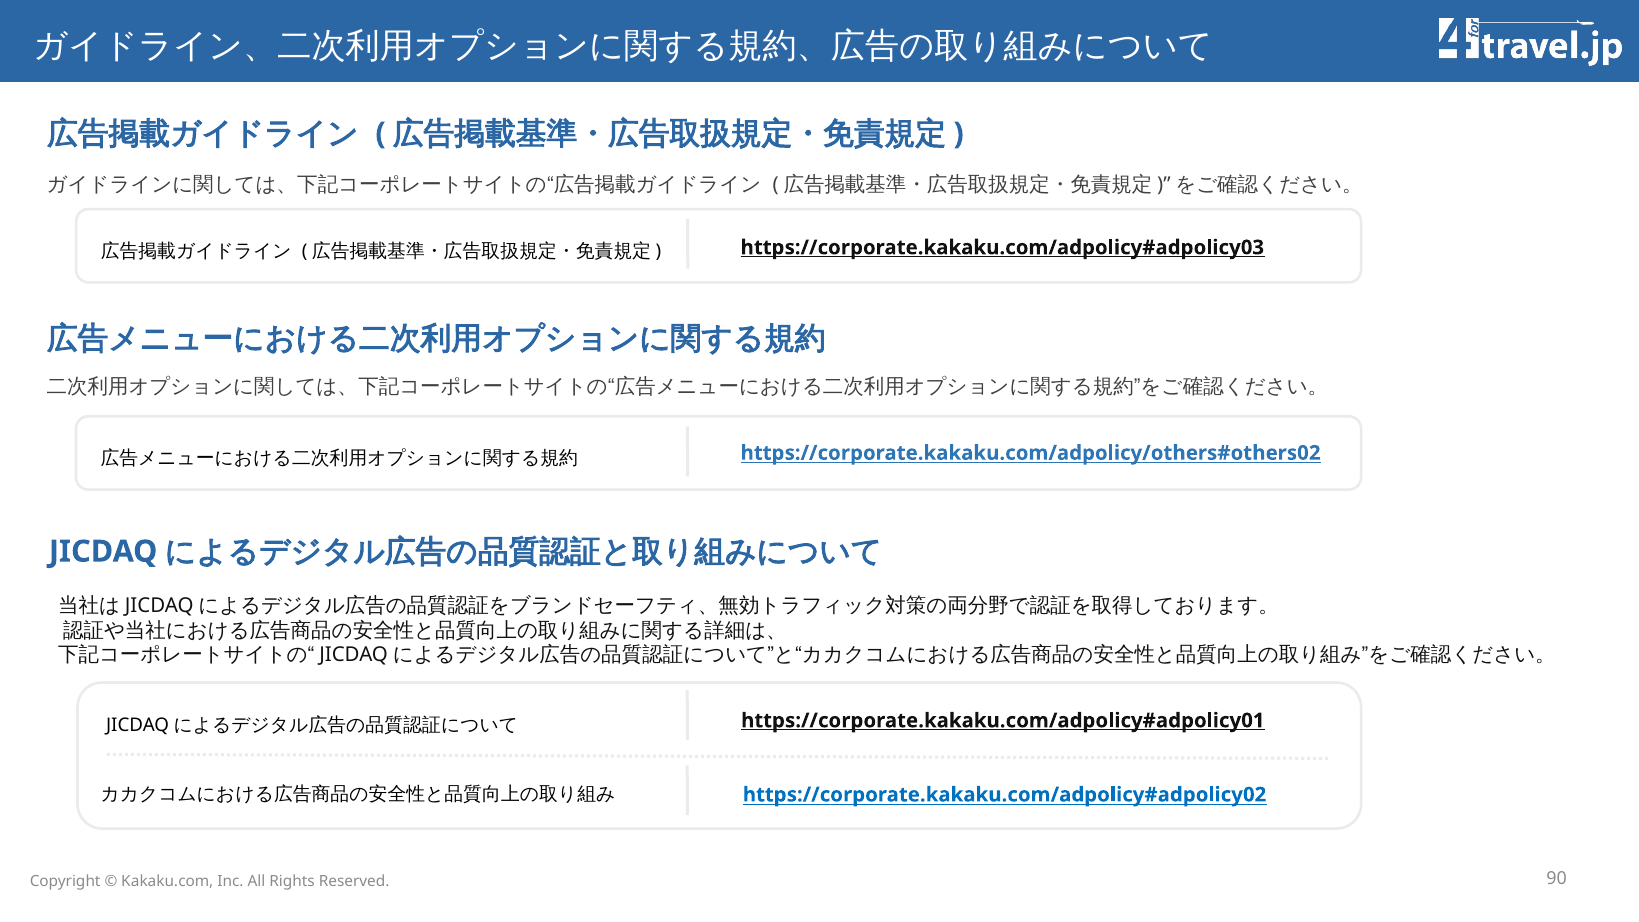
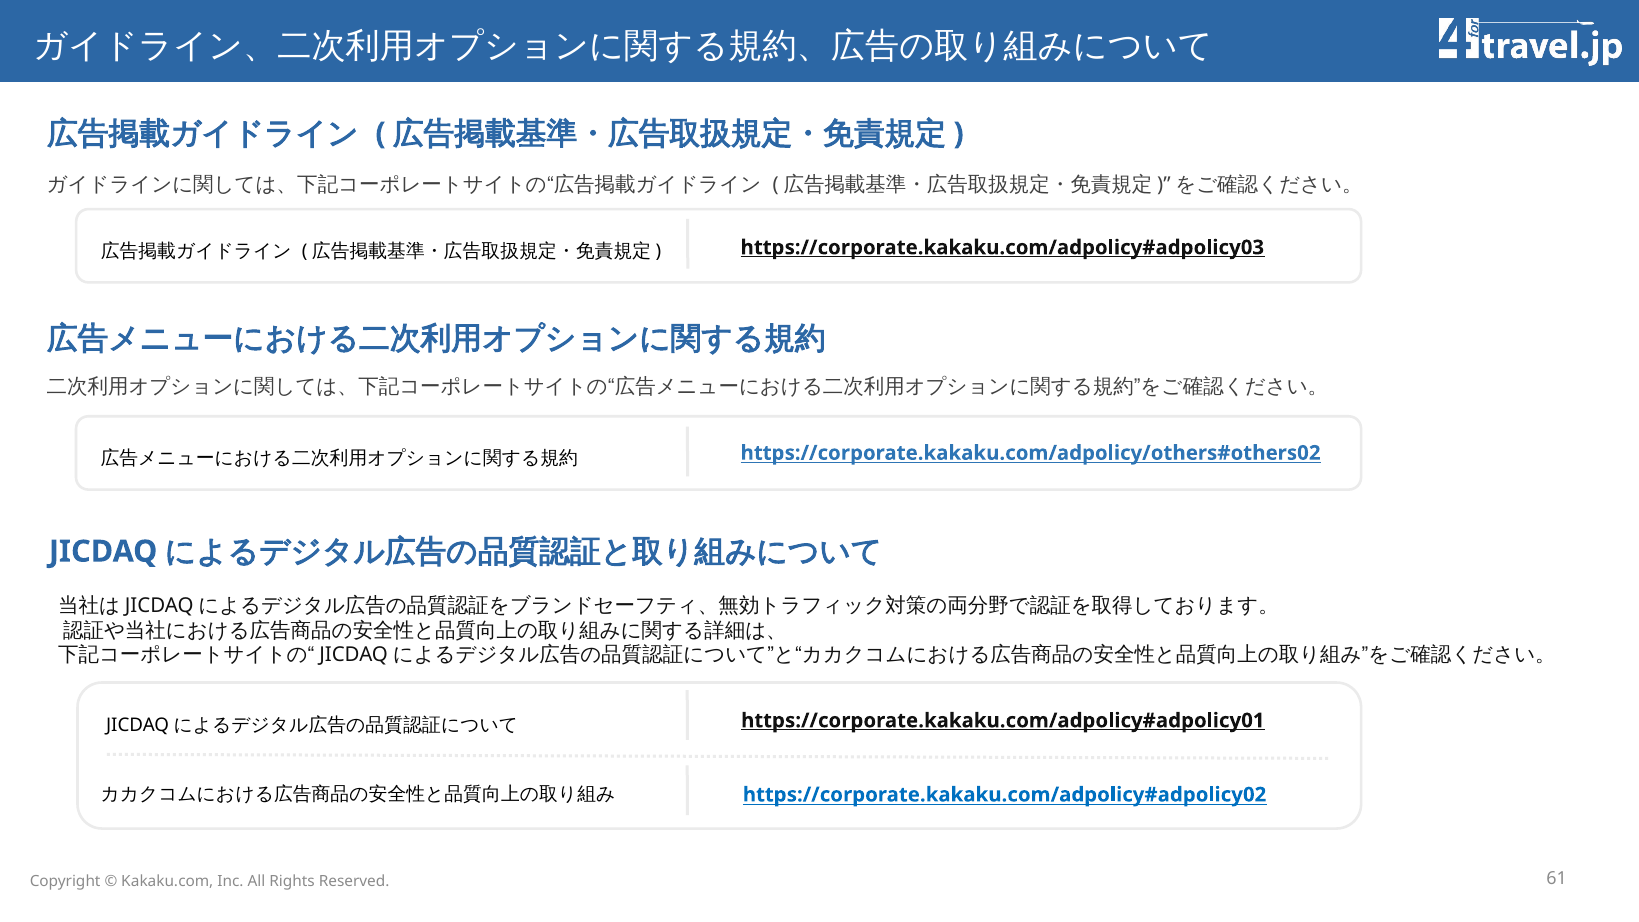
90: 90 -> 61
